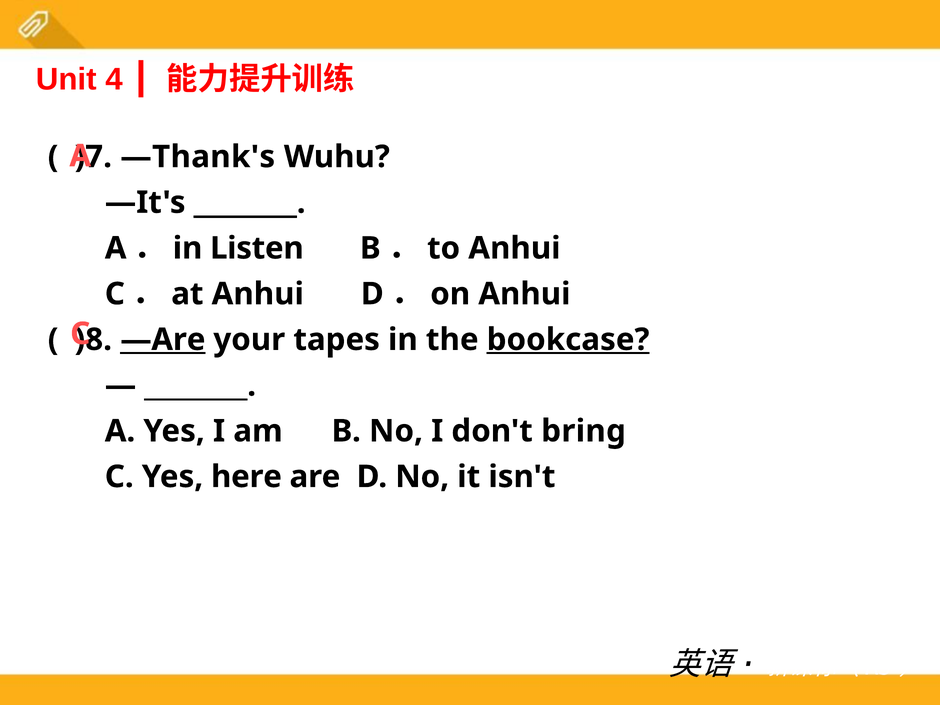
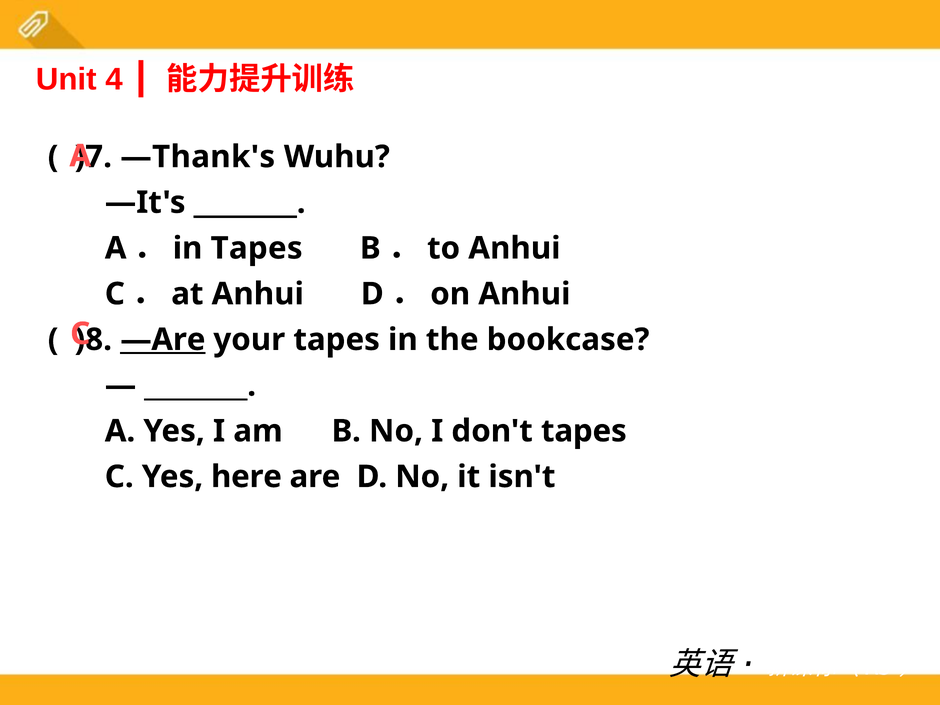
in Listen: Listen -> Tapes
bookcase underline: present -> none
don't bring: bring -> tapes
